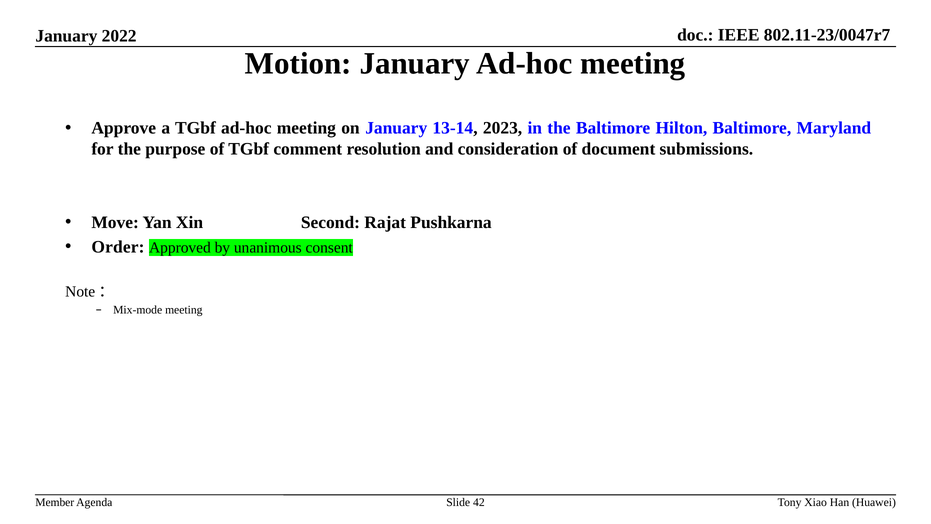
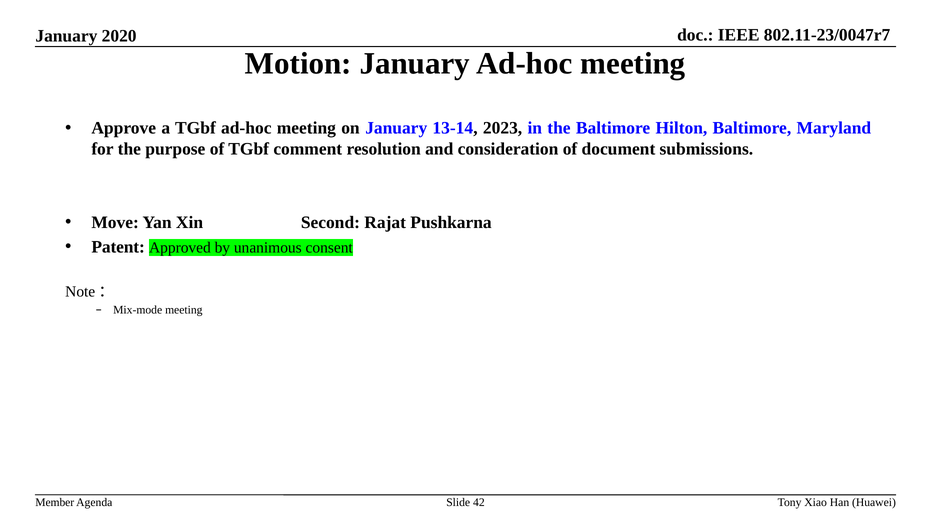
2022: 2022 -> 2020
Order: Order -> Patent
